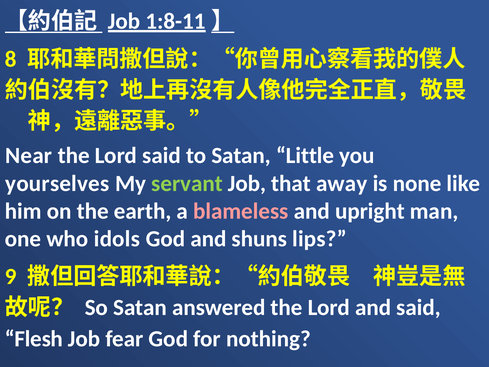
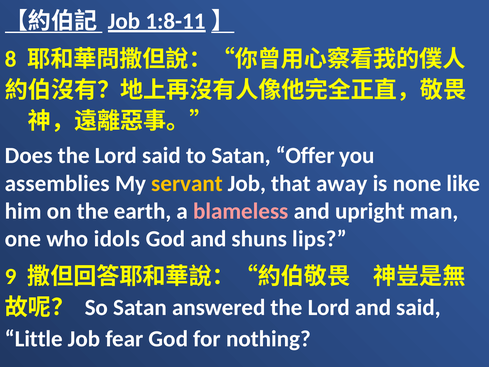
Near: Near -> Does
Little: Little -> Offer
yourselves: yourselves -> assemblies
servant colour: light green -> yellow
Flesh: Flesh -> Little
